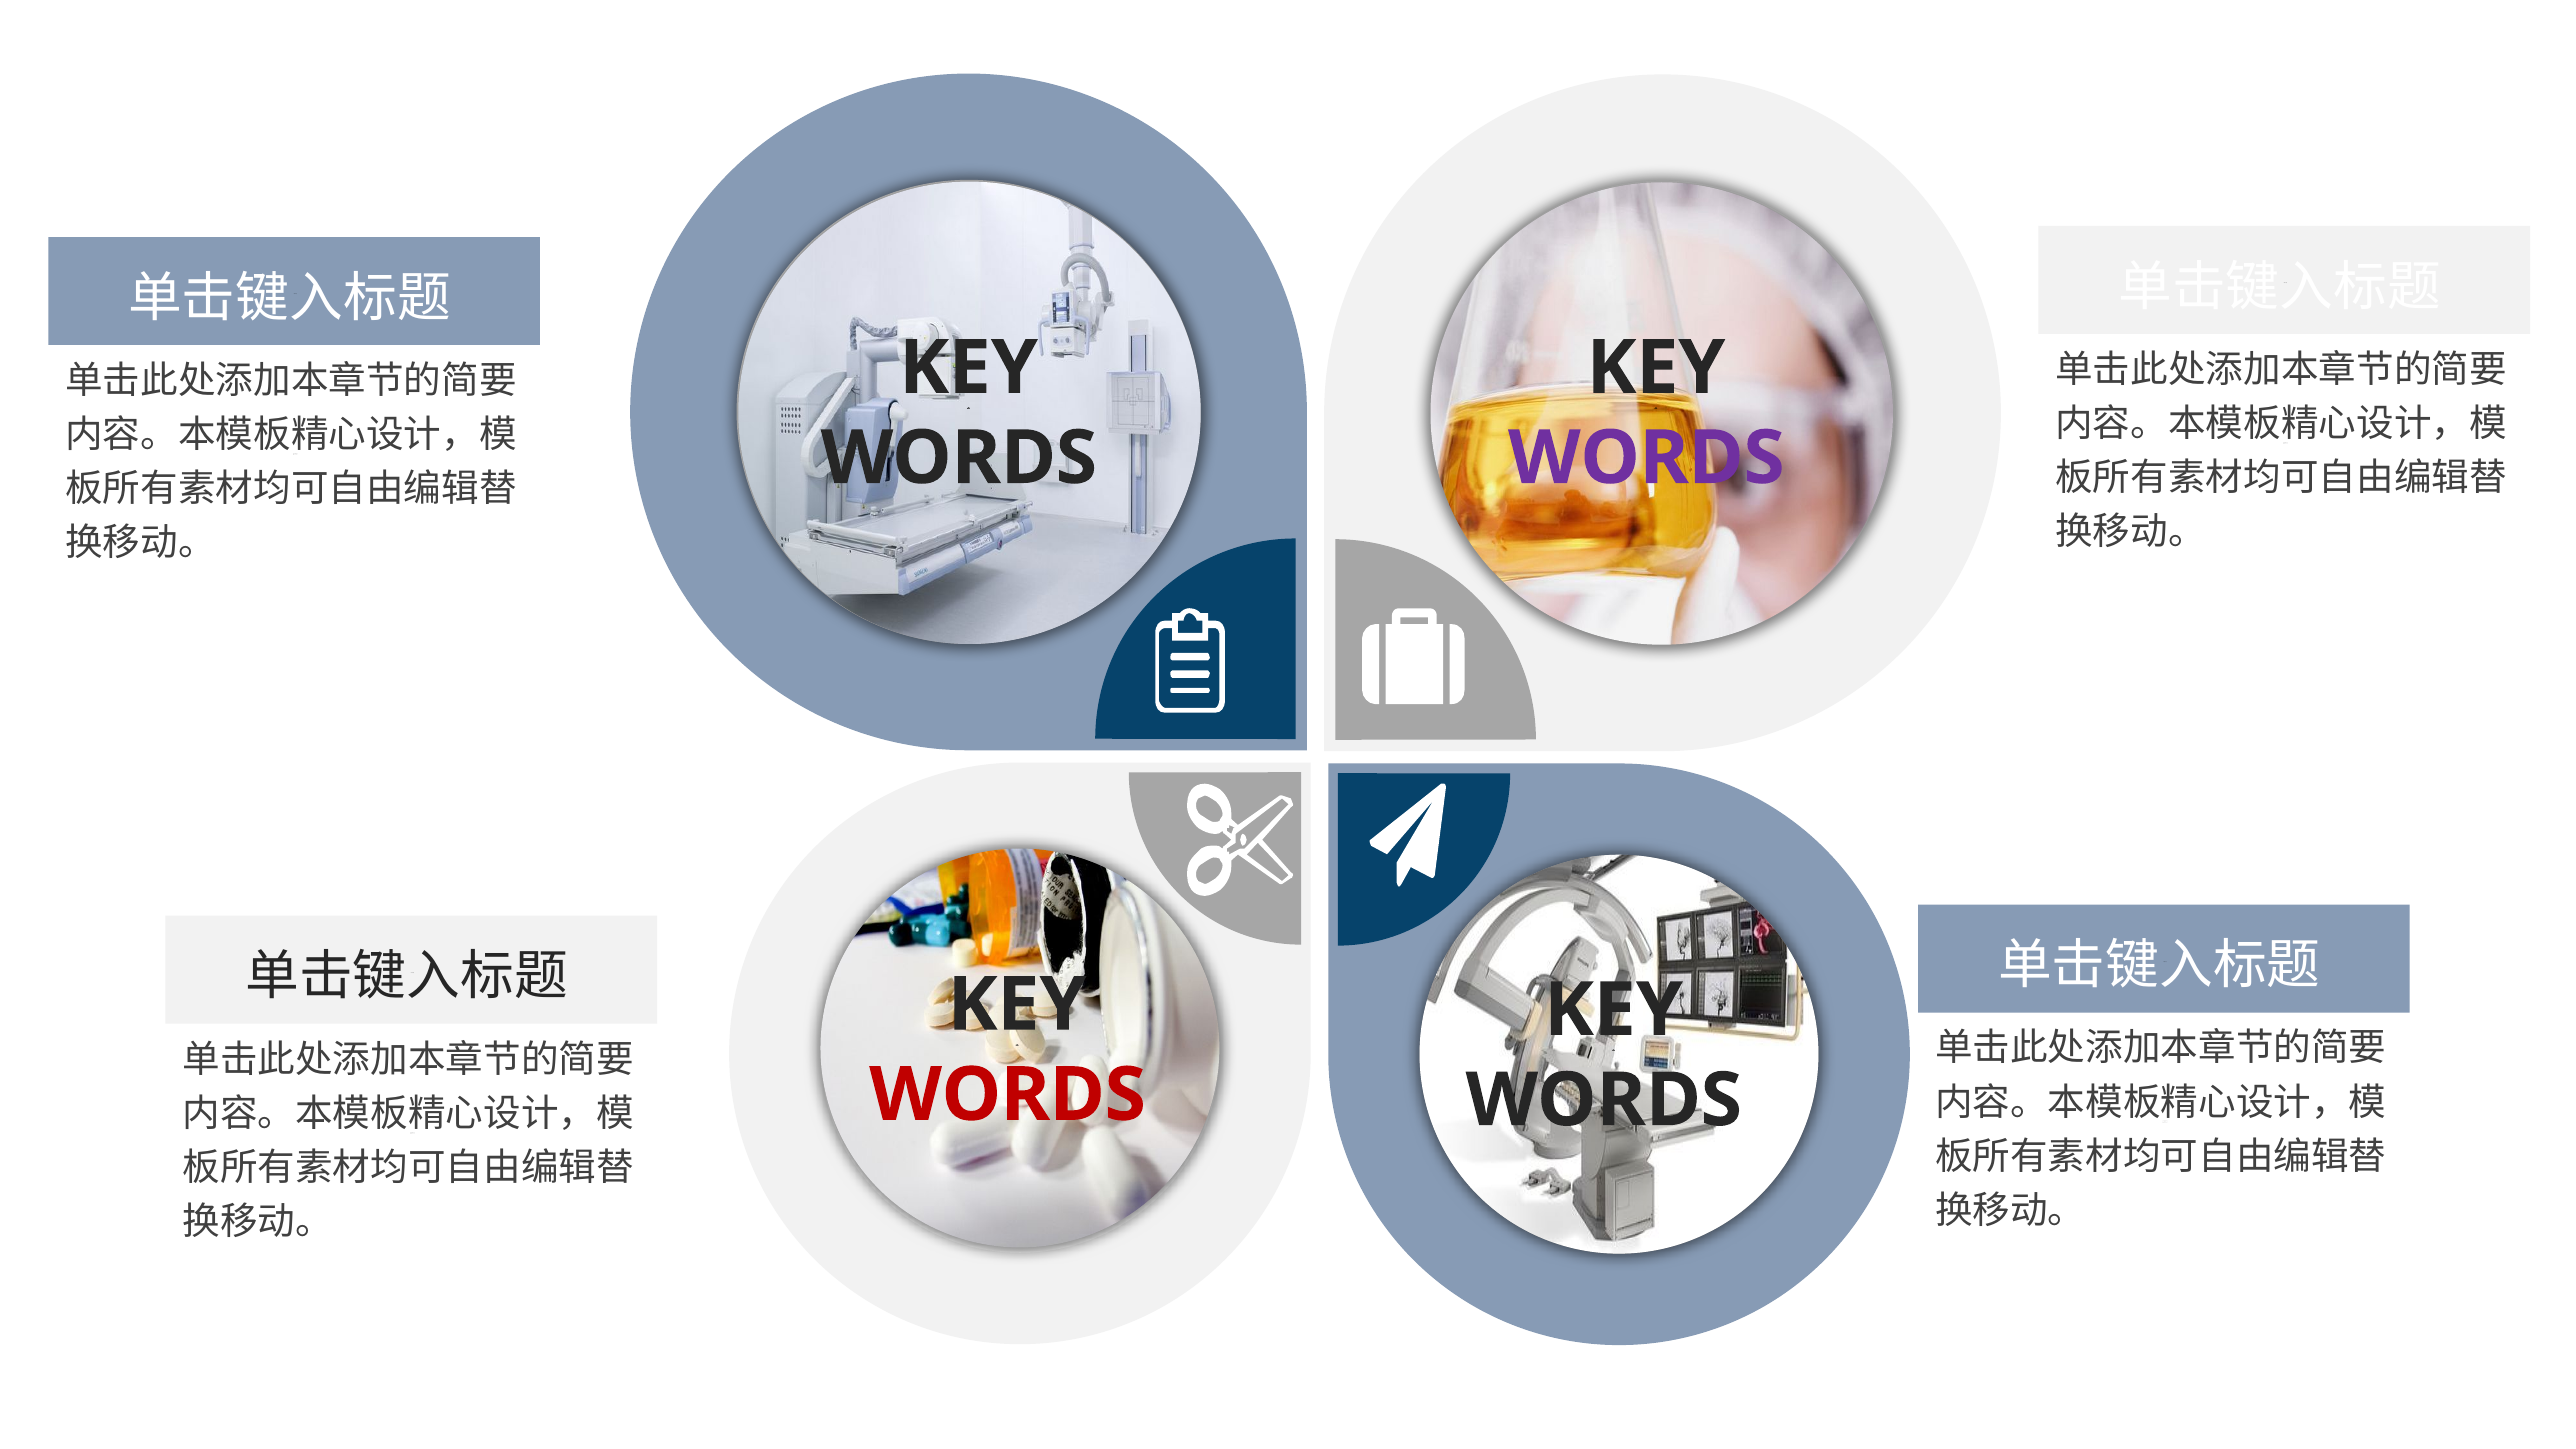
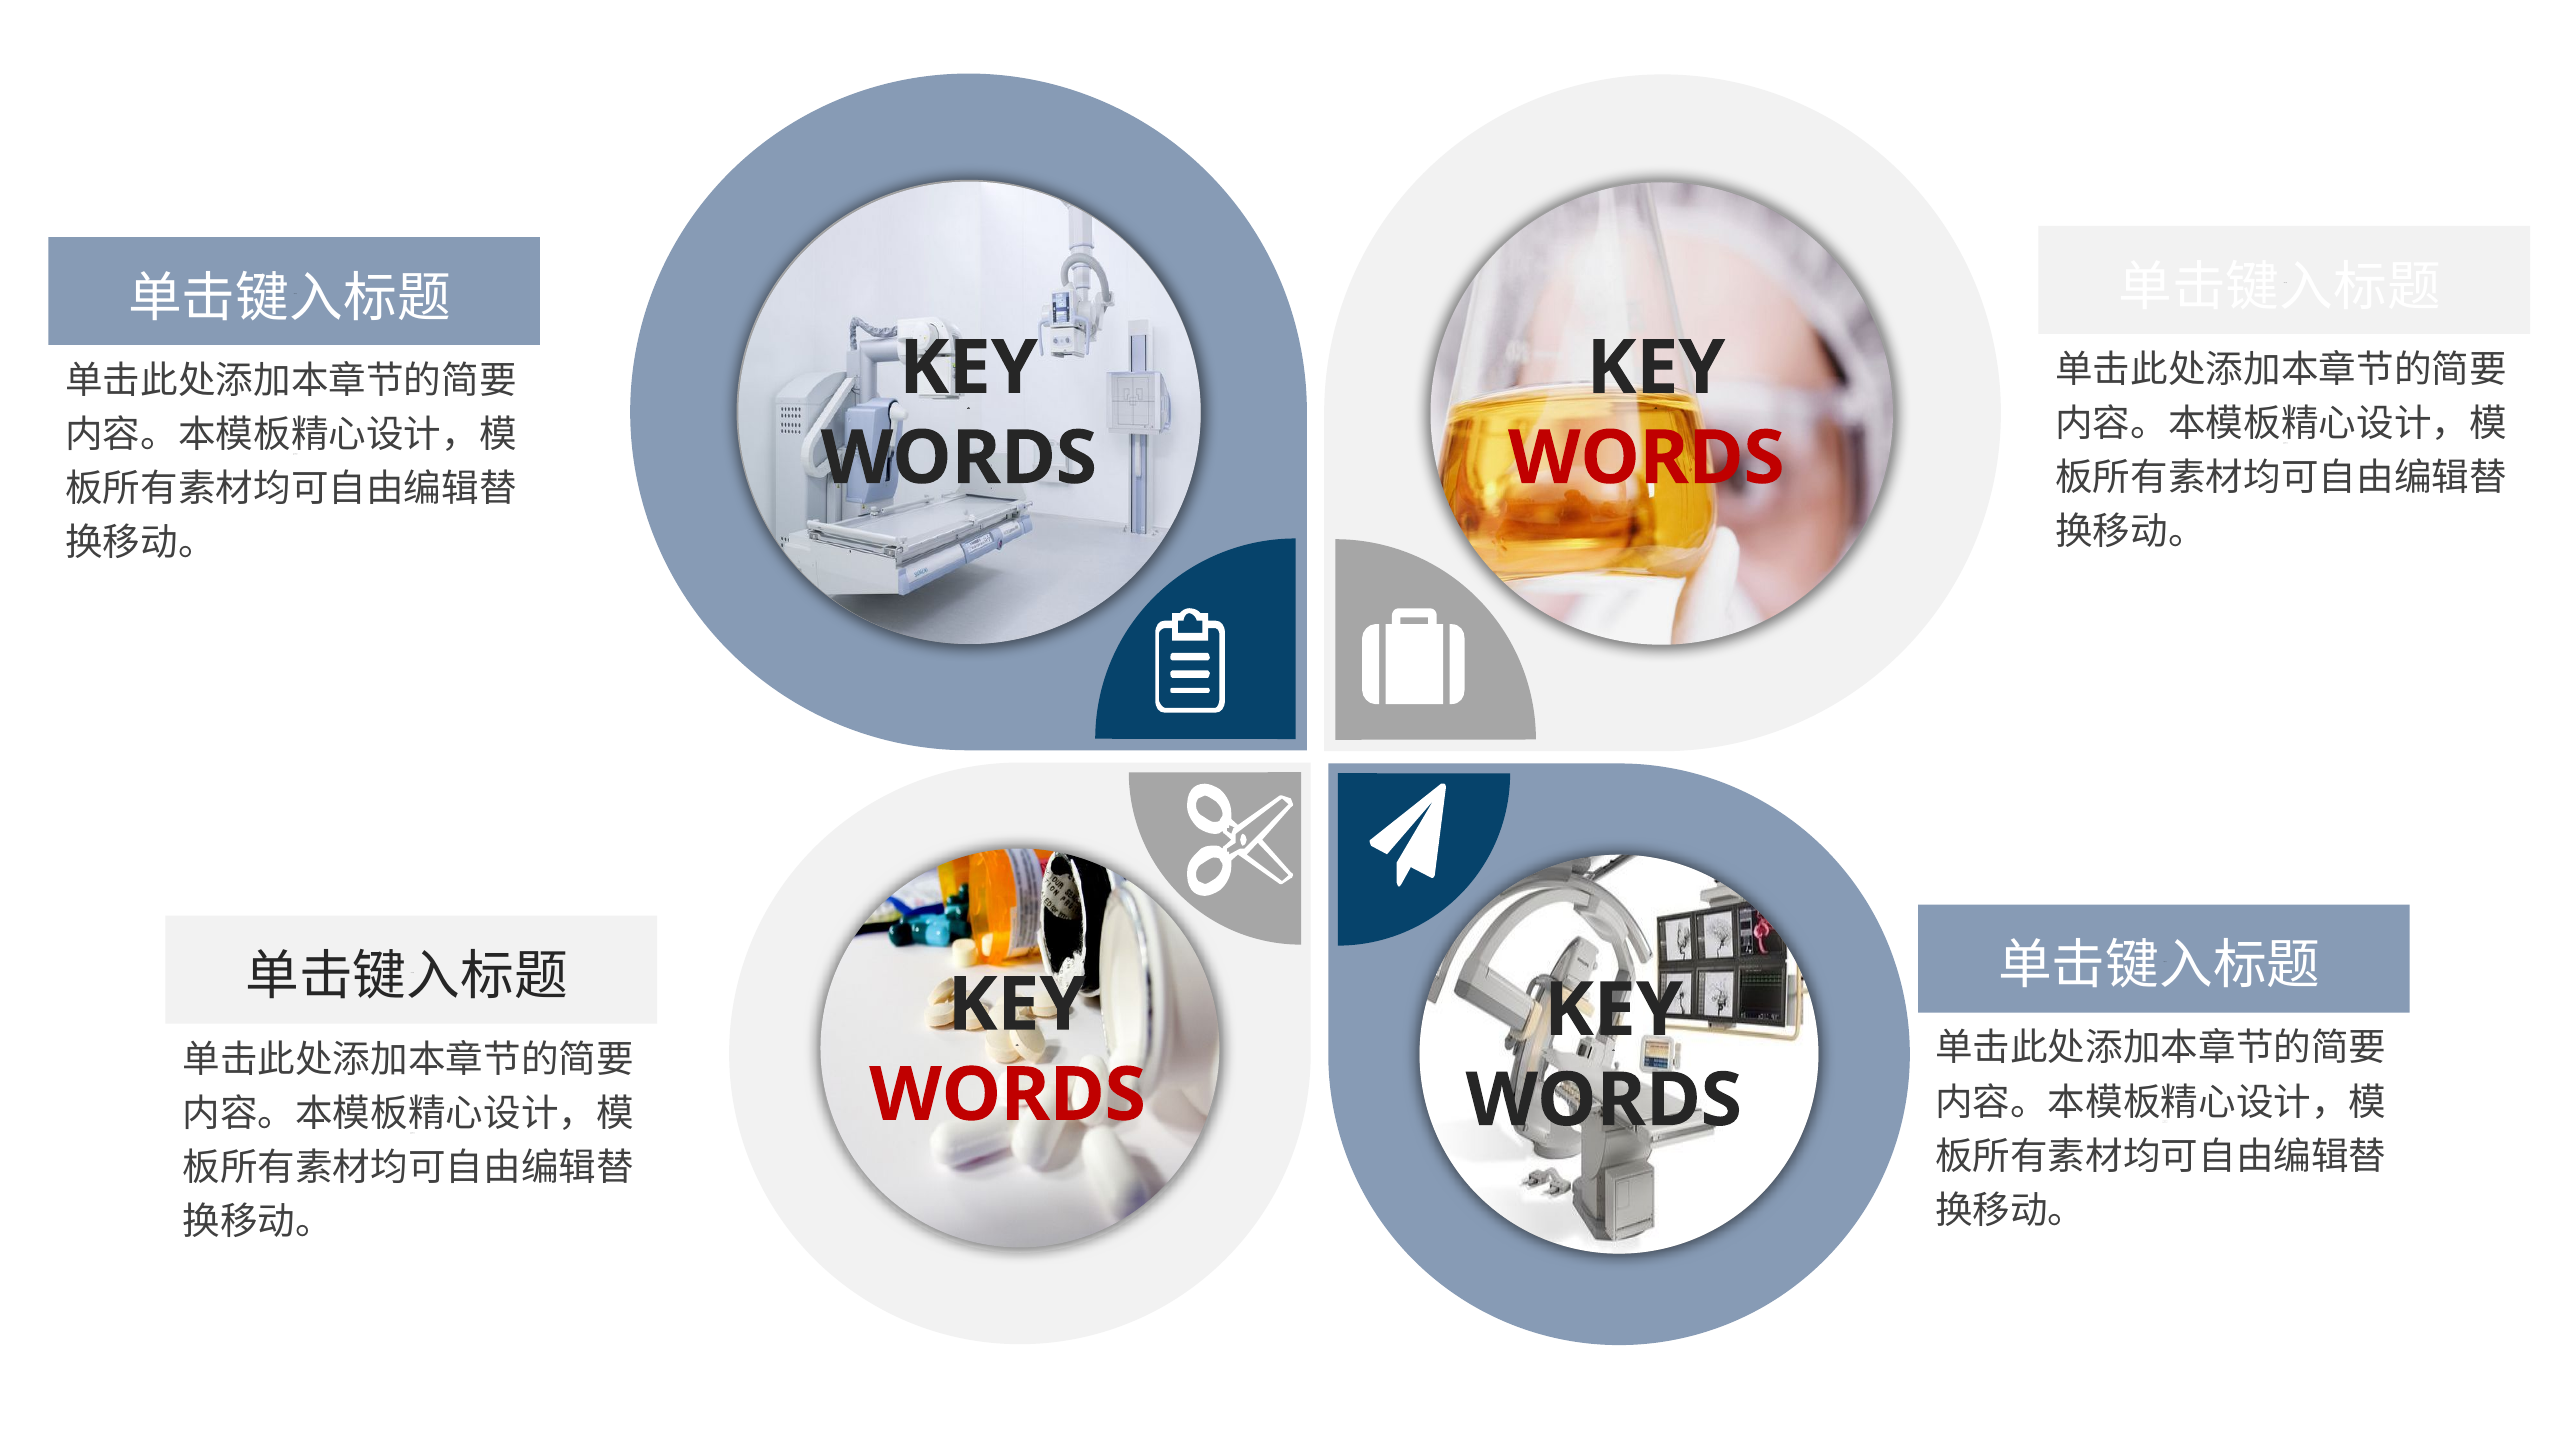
WORDS at (1646, 458) colour: purple -> red
